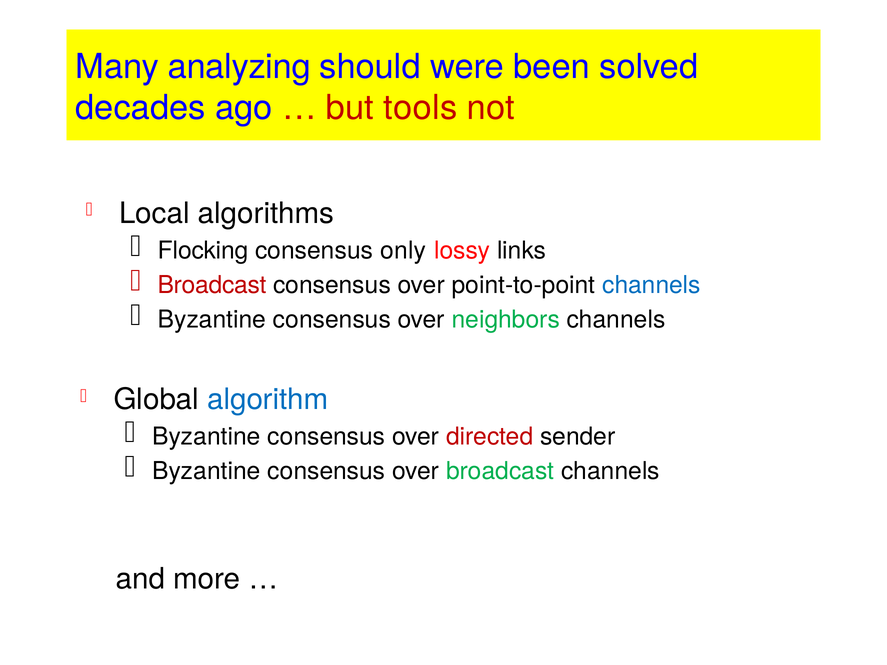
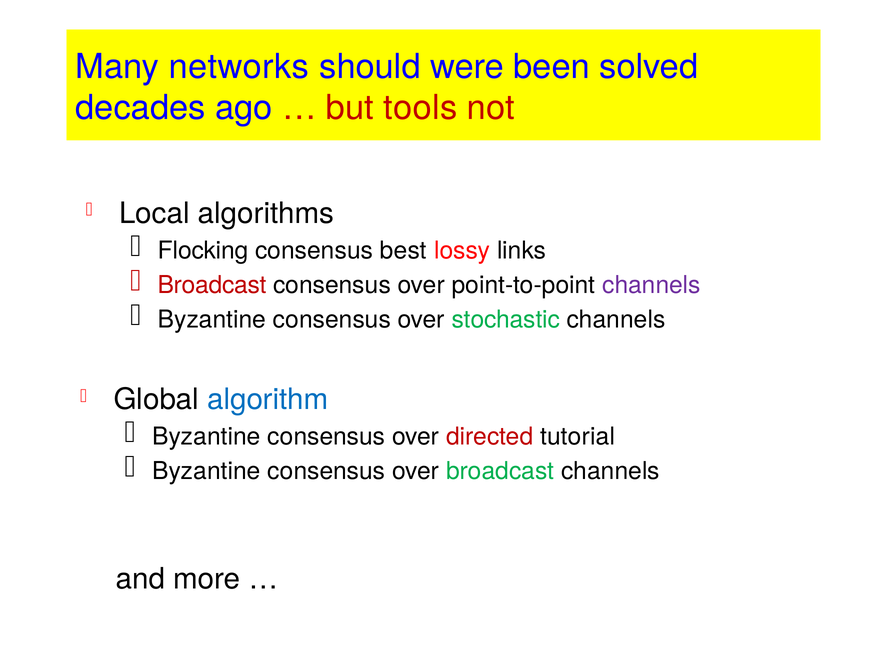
analyzing: analyzing -> networks
only: only -> best
channels at (651, 285) colour: blue -> purple
neighbors: neighbors -> stochastic
sender: sender -> tutorial
